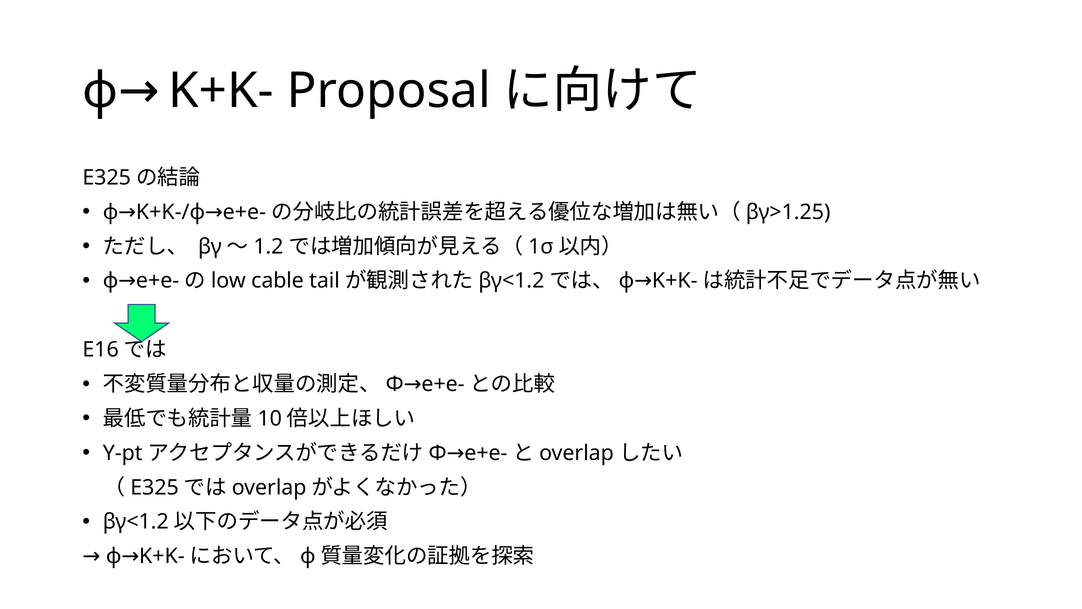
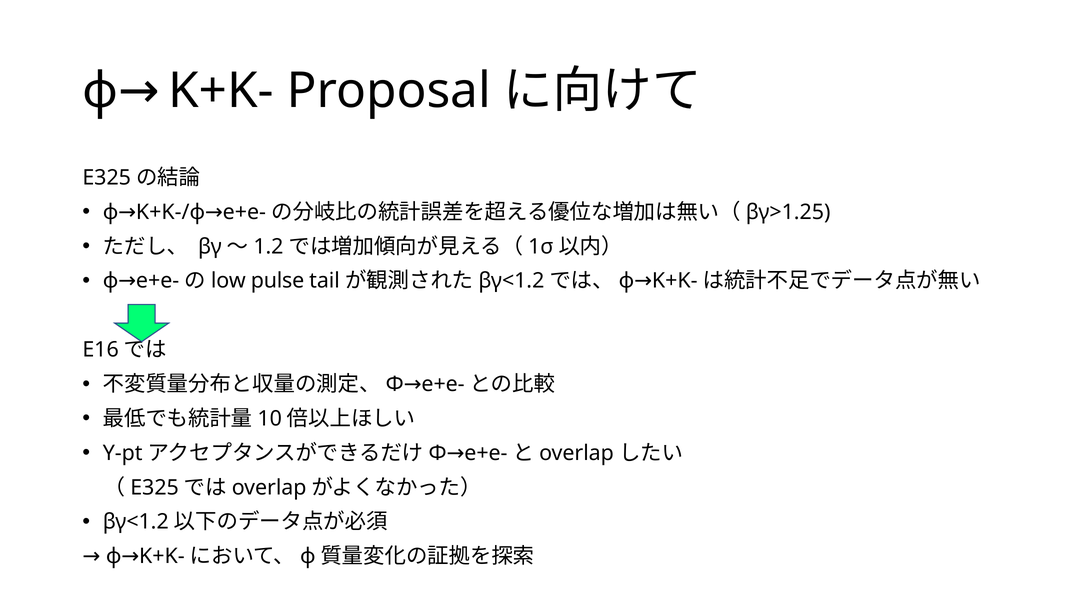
cable: cable -> pulse
